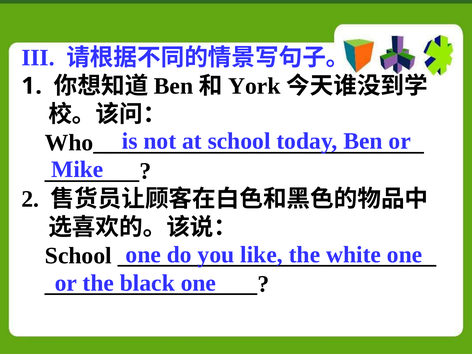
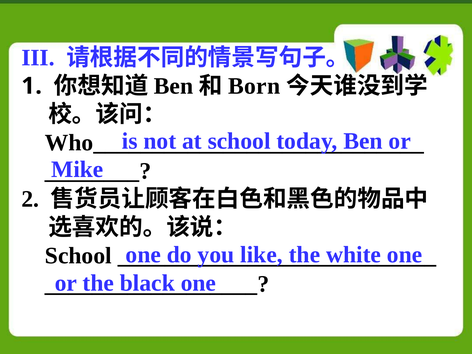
York: York -> Born
